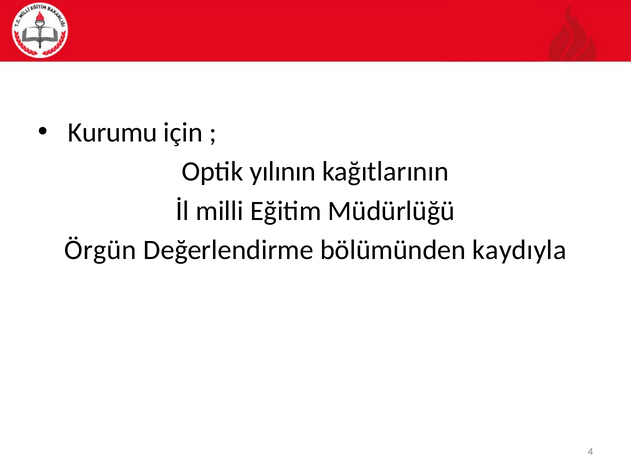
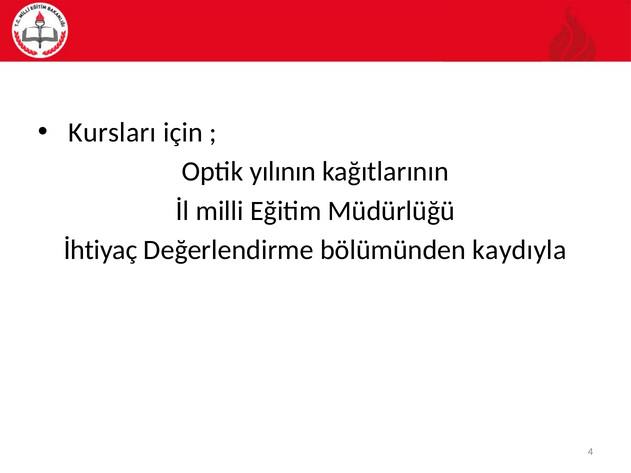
Kurumu: Kurumu -> Kursları
Örgün: Örgün -> İhtiyaç
